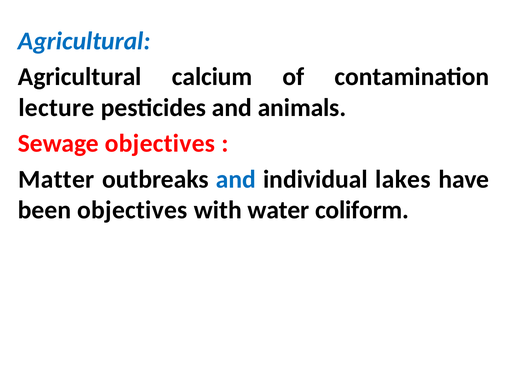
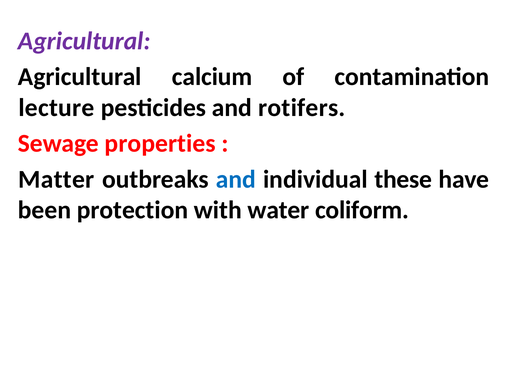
Agricultural at (84, 41) colour: blue -> purple
animals: animals -> rotifers
Sewage objectives: objectives -> properties
lakes: lakes -> these
been objectives: objectives -> protection
